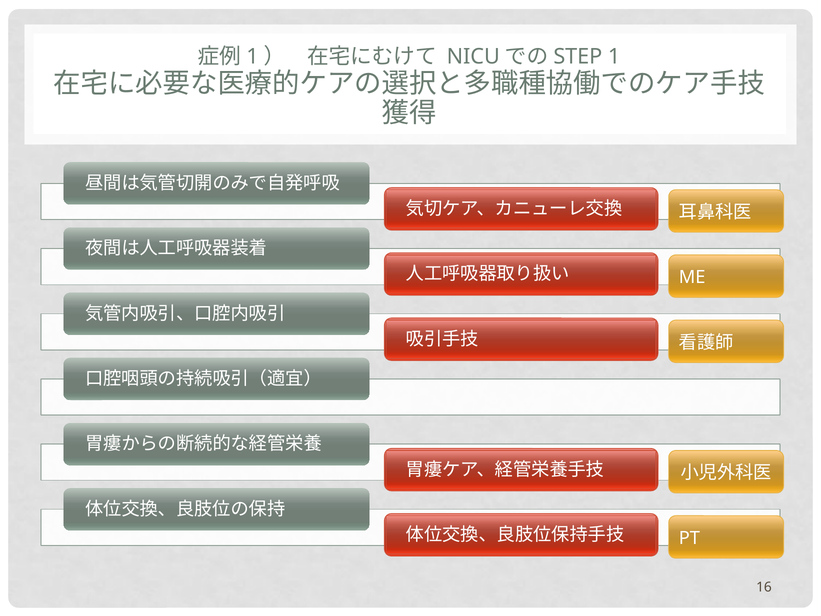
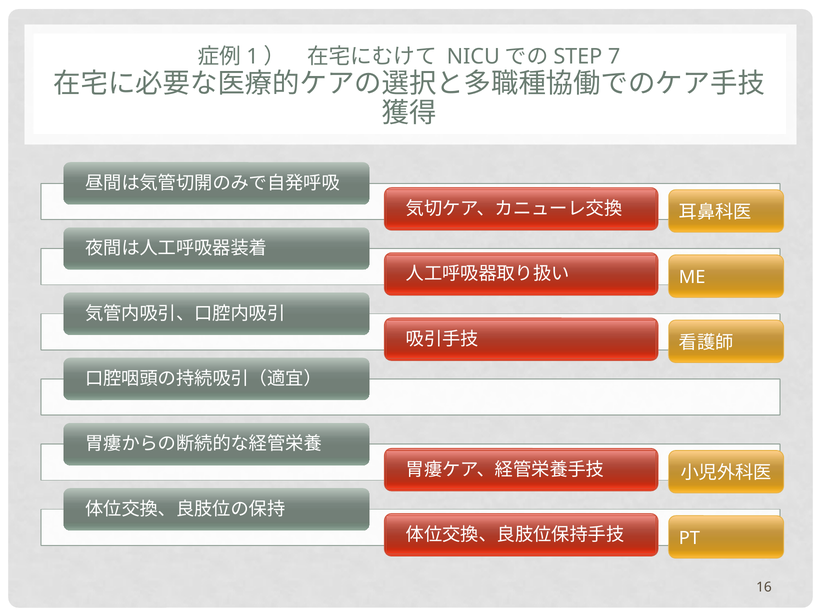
1 at (614, 57): 1 -> 7
